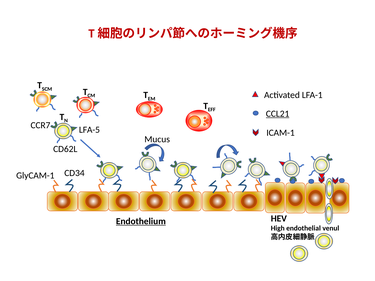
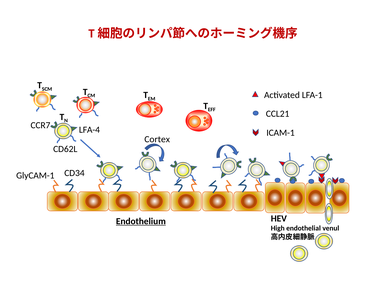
CCL21 underline: present -> none
LFA-5: LFA-5 -> LFA-4
Mucus: Mucus -> Cortex
